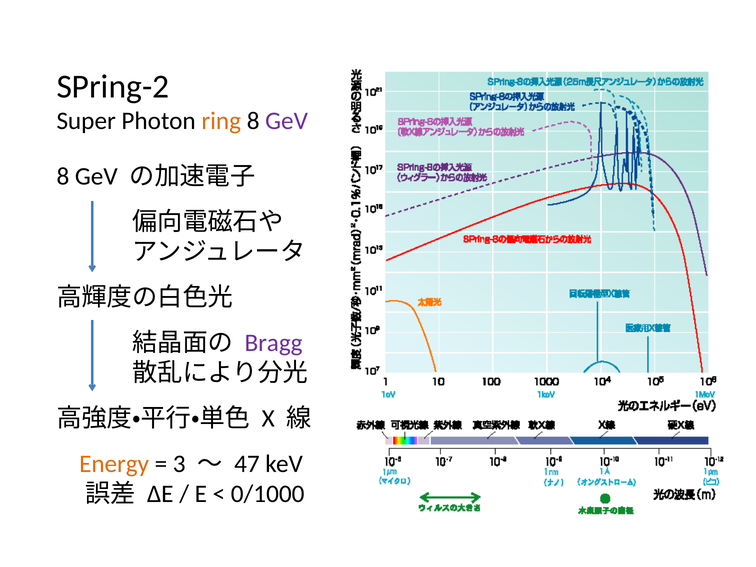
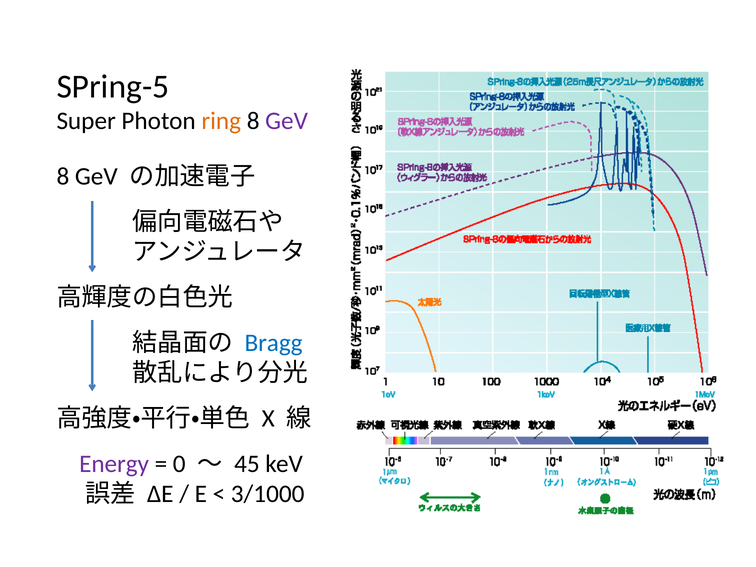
SPring-2: SPring-2 -> SPring-5
Bragg colour: purple -> blue
Energy colour: orange -> purple
3: 3 -> 0
47: 47 -> 45
0/1000: 0/1000 -> 3/1000
